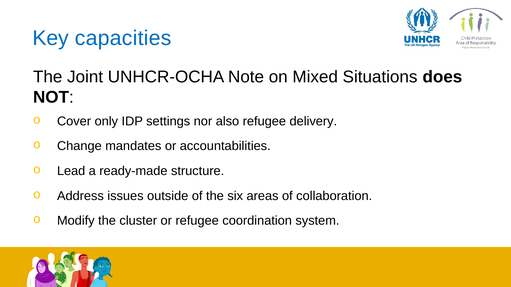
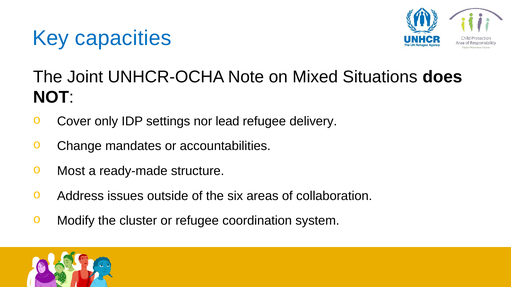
also: also -> lead
Lead: Lead -> Most
